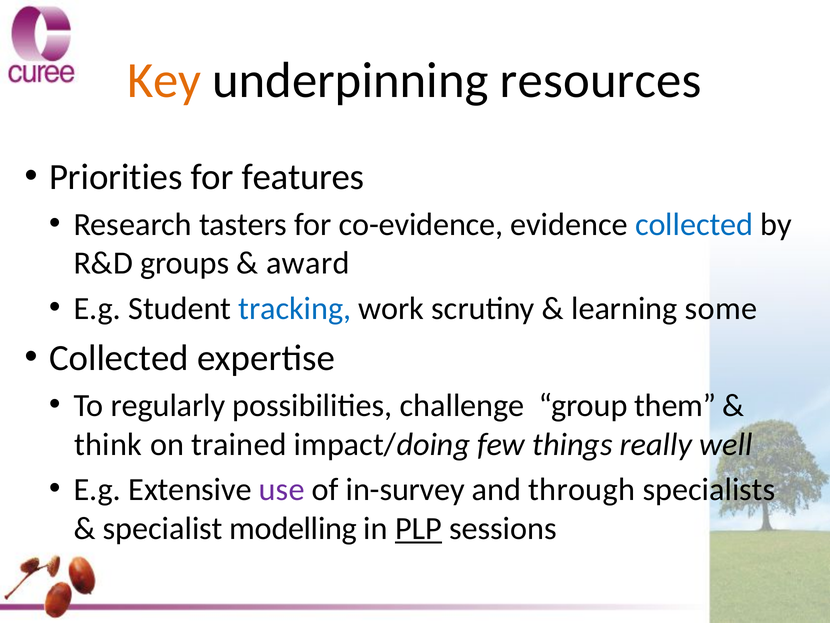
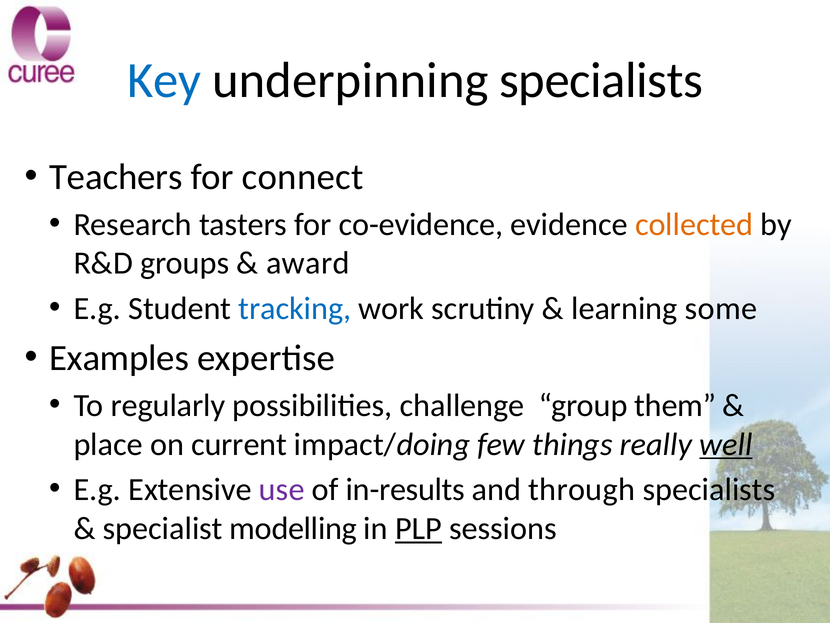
Key colour: orange -> blue
underpinning resources: resources -> specialists
Priorities: Priorities -> Teachers
features: features -> connect
collected at (694, 224) colour: blue -> orange
Collected at (119, 358): Collected -> Examples
think: think -> place
trained: trained -> current
well underline: none -> present
in-survey: in-survey -> in-results
